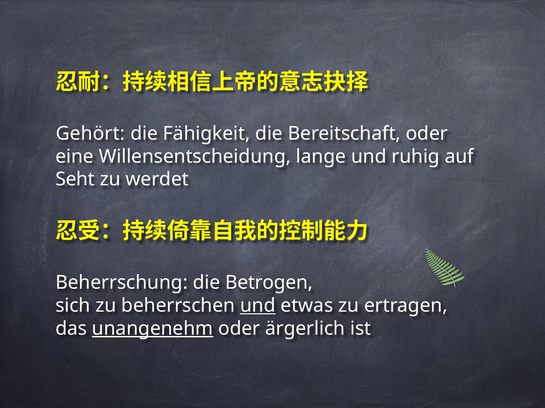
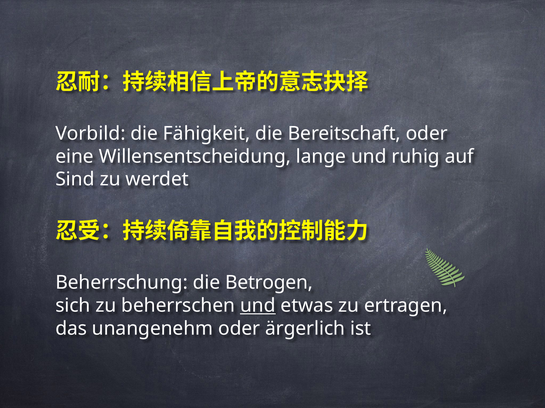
Gehört: Gehört -> Vorbild
Seht: Seht -> Sind
unangenehm underline: present -> none
